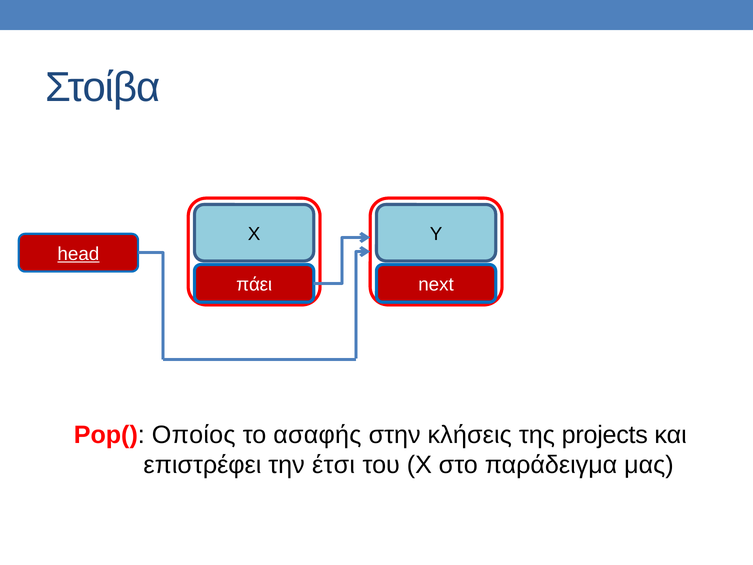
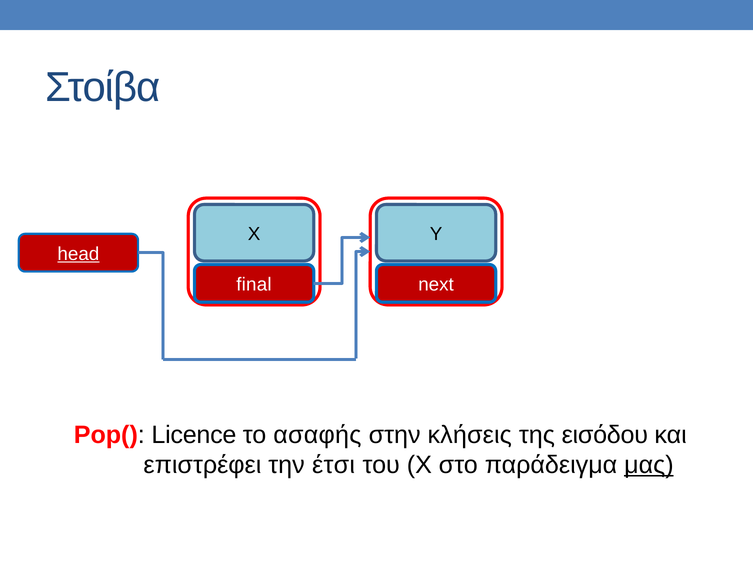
πάει: πάει -> final
Οποίος: Οποίος -> Licence
projects: projects -> εισόδου
μας underline: none -> present
